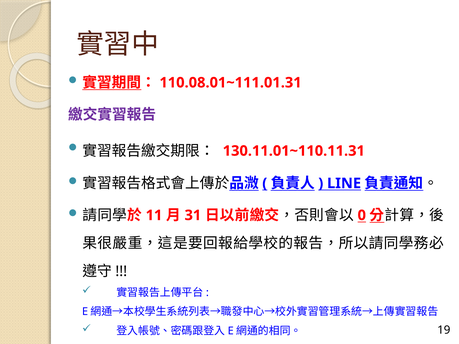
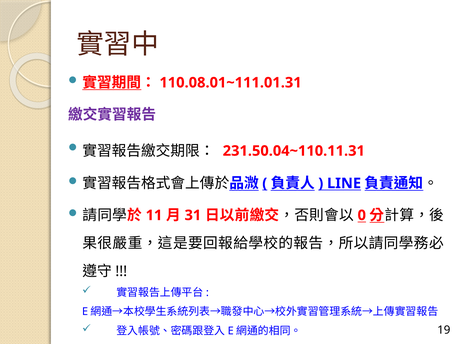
130.11.01~110.11.31: 130.11.01~110.11.31 -> 231.50.04~110.11.31
